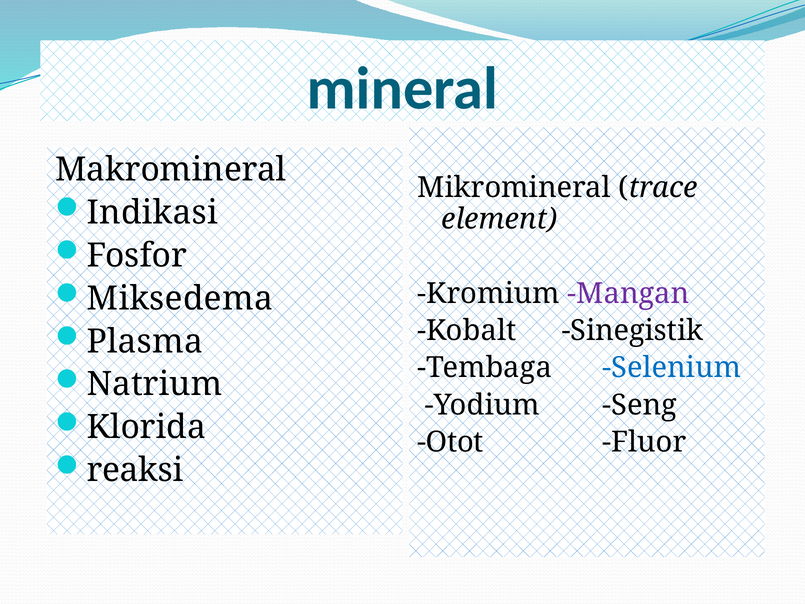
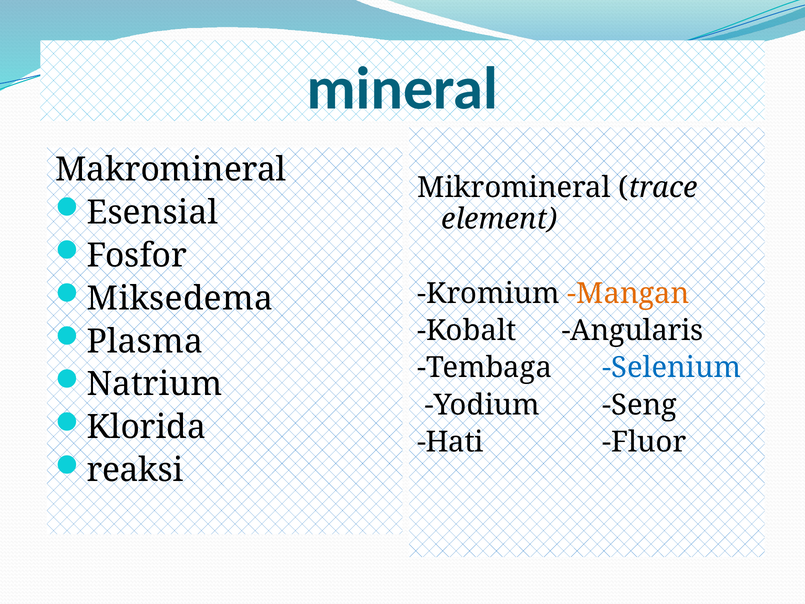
Indikasi: Indikasi -> Esensial
Mangan colour: purple -> orange
Sinegistik: Sinegistik -> Angularis
Otot: Otot -> Hati
